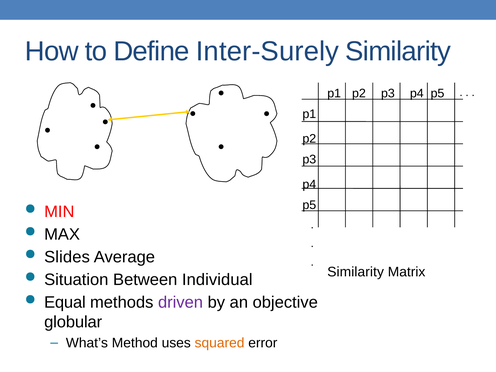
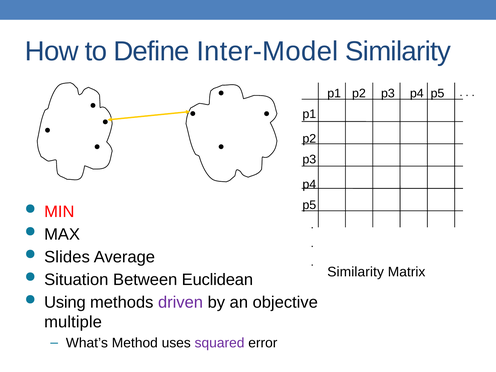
Inter-Surely: Inter-Surely -> Inter-Model
Individual: Individual -> Euclidean
Equal: Equal -> Using
globular: globular -> multiple
squared colour: orange -> purple
